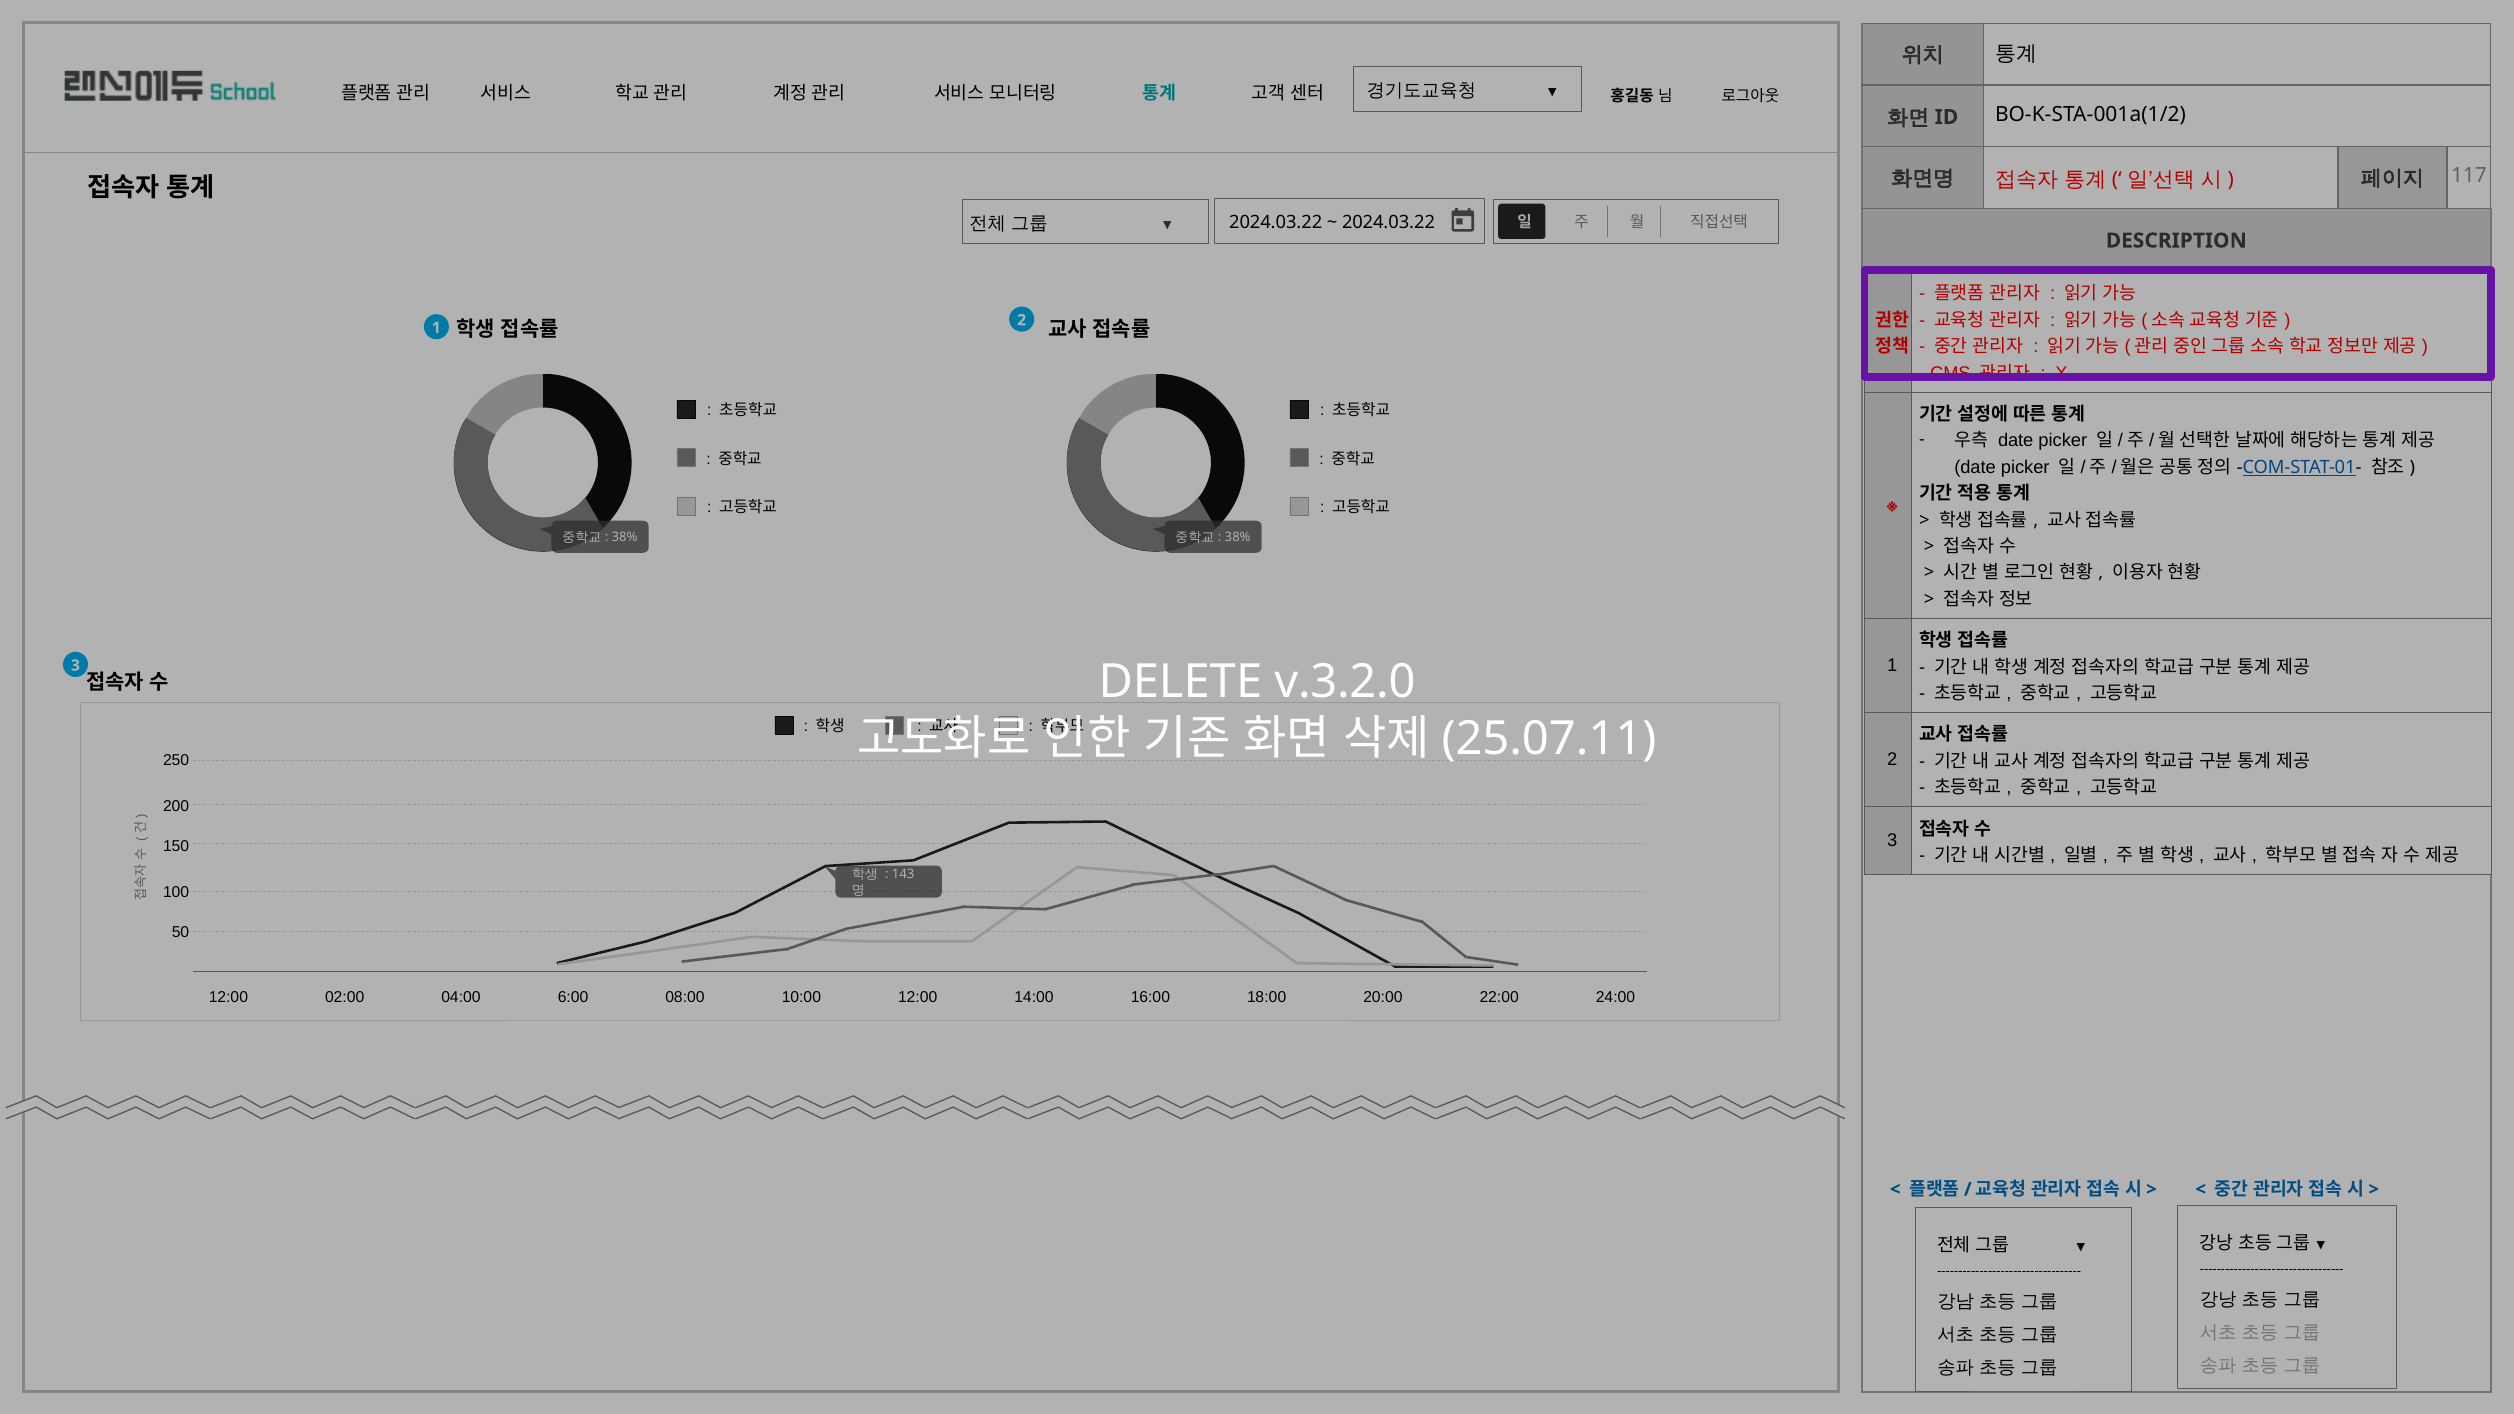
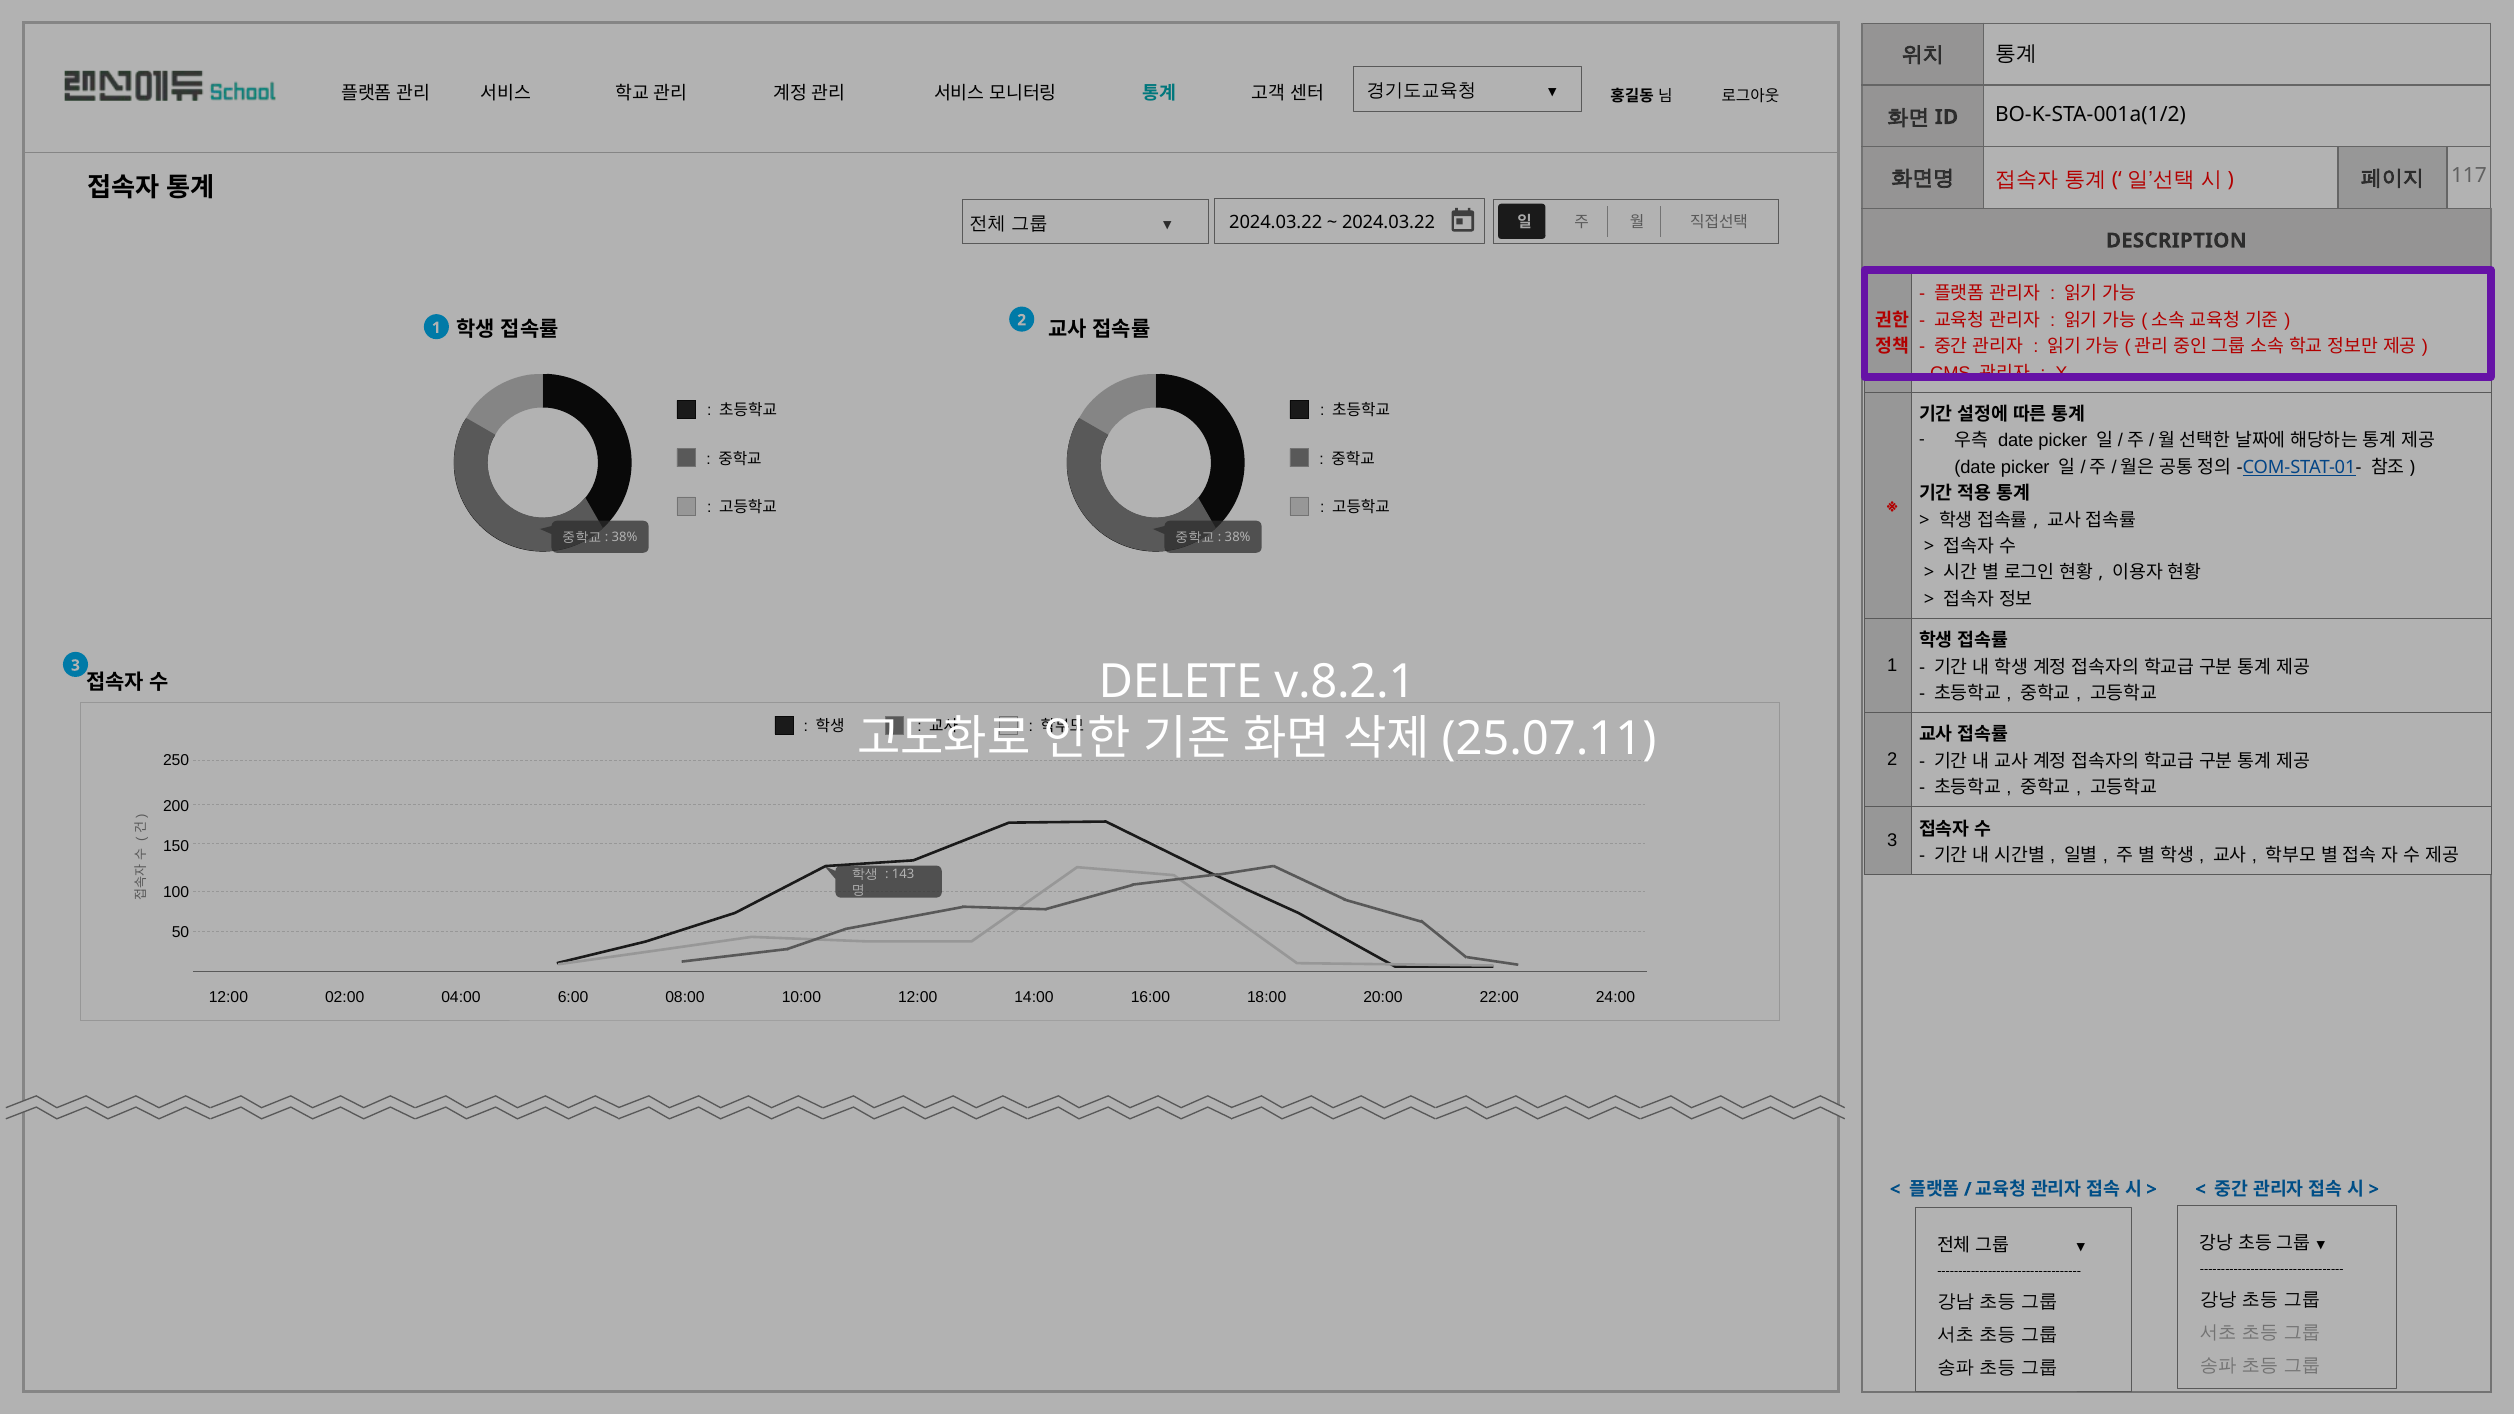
v.3.2.0: v.3.2.0 -> v.8.2.1
